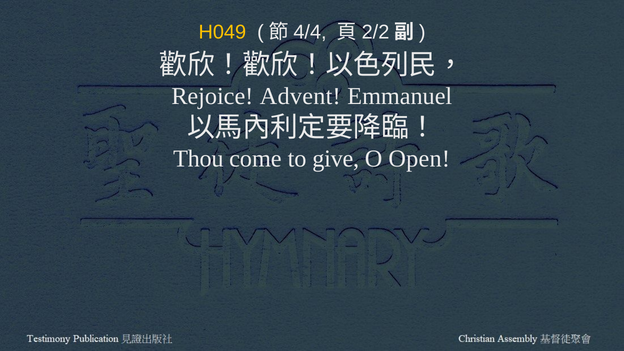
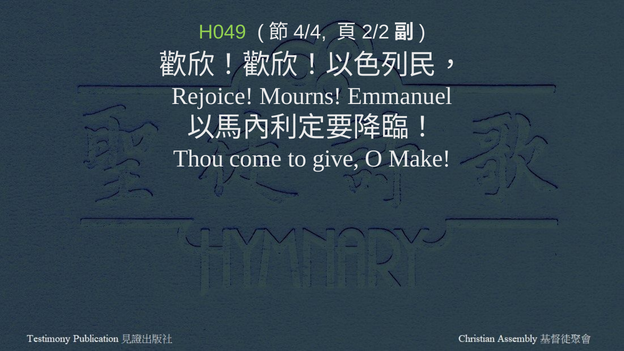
H049 colour: yellow -> light green
Advent: Advent -> Mourns
Open: Open -> Make
